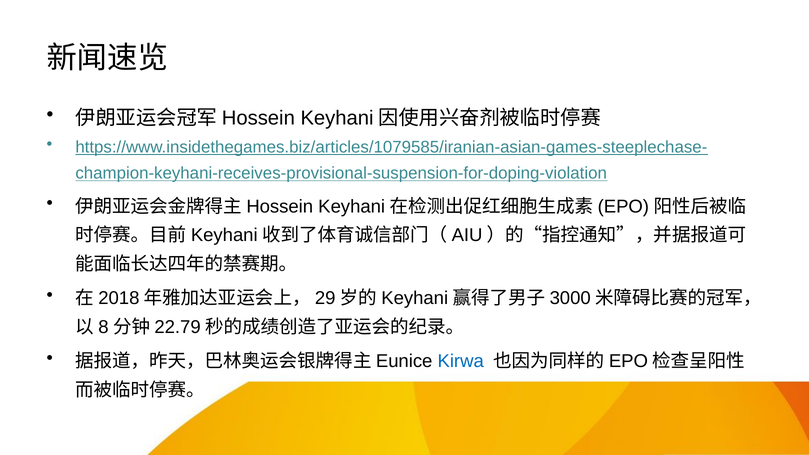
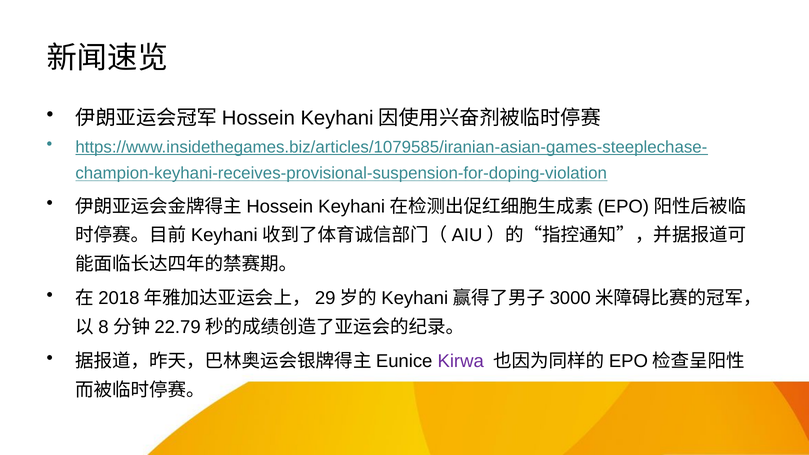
Kirwa colour: blue -> purple
